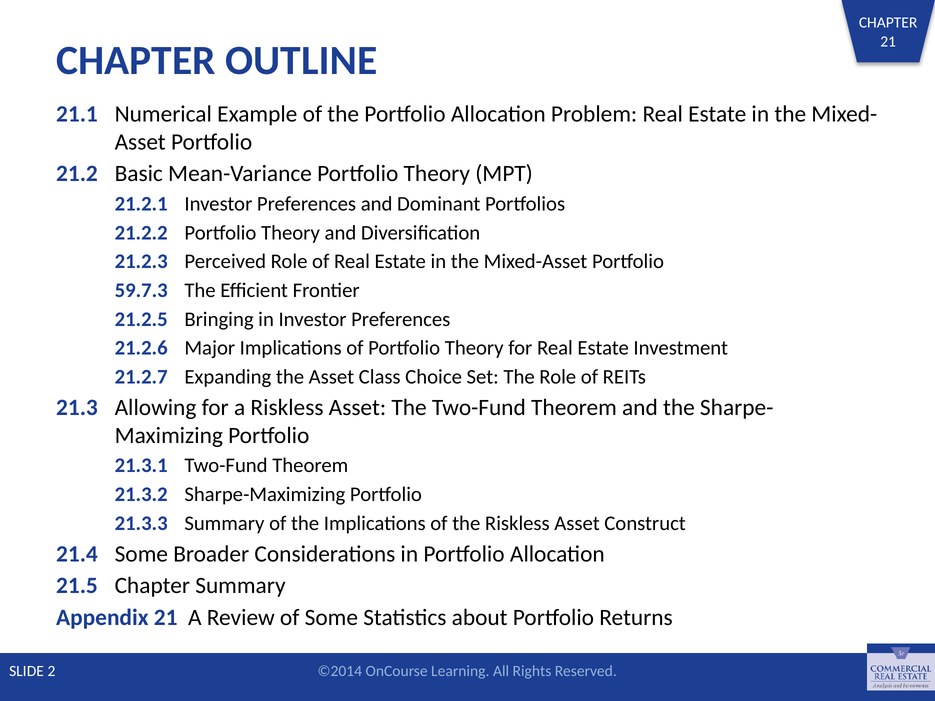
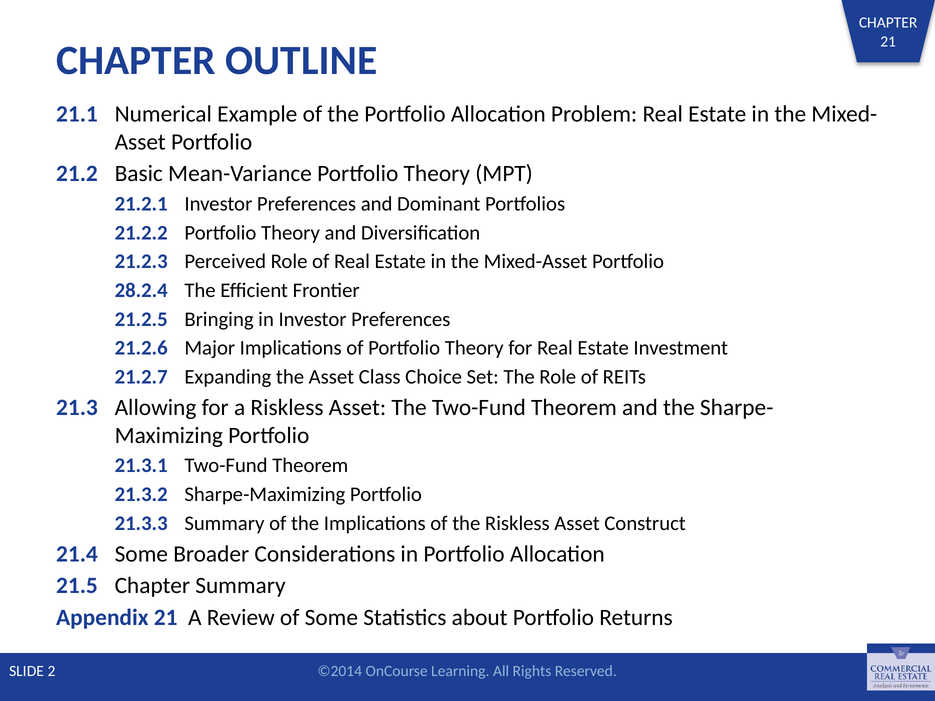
59.7.3: 59.7.3 -> 28.2.4
